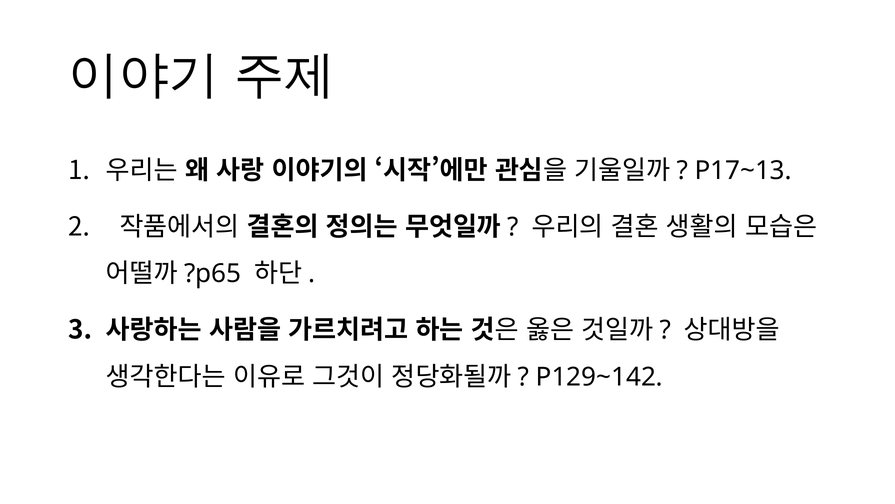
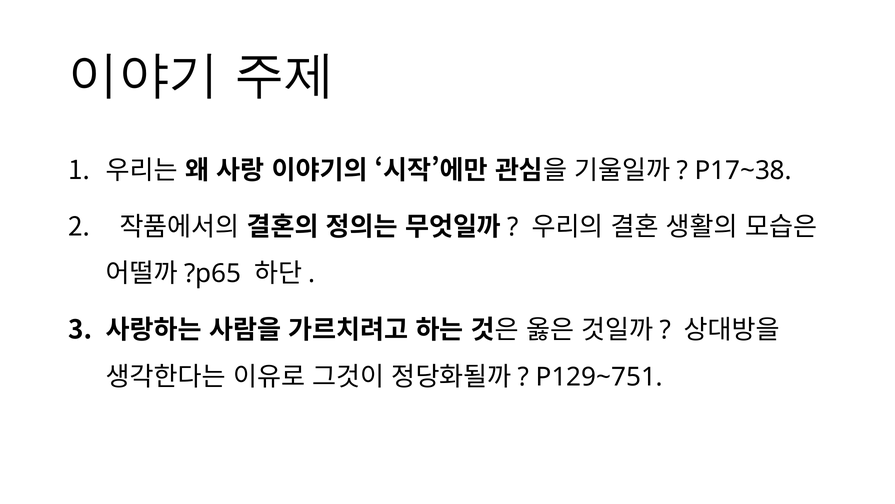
P17~13: P17~13 -> P17~38
P129~142: P129~142 -> P129~751
